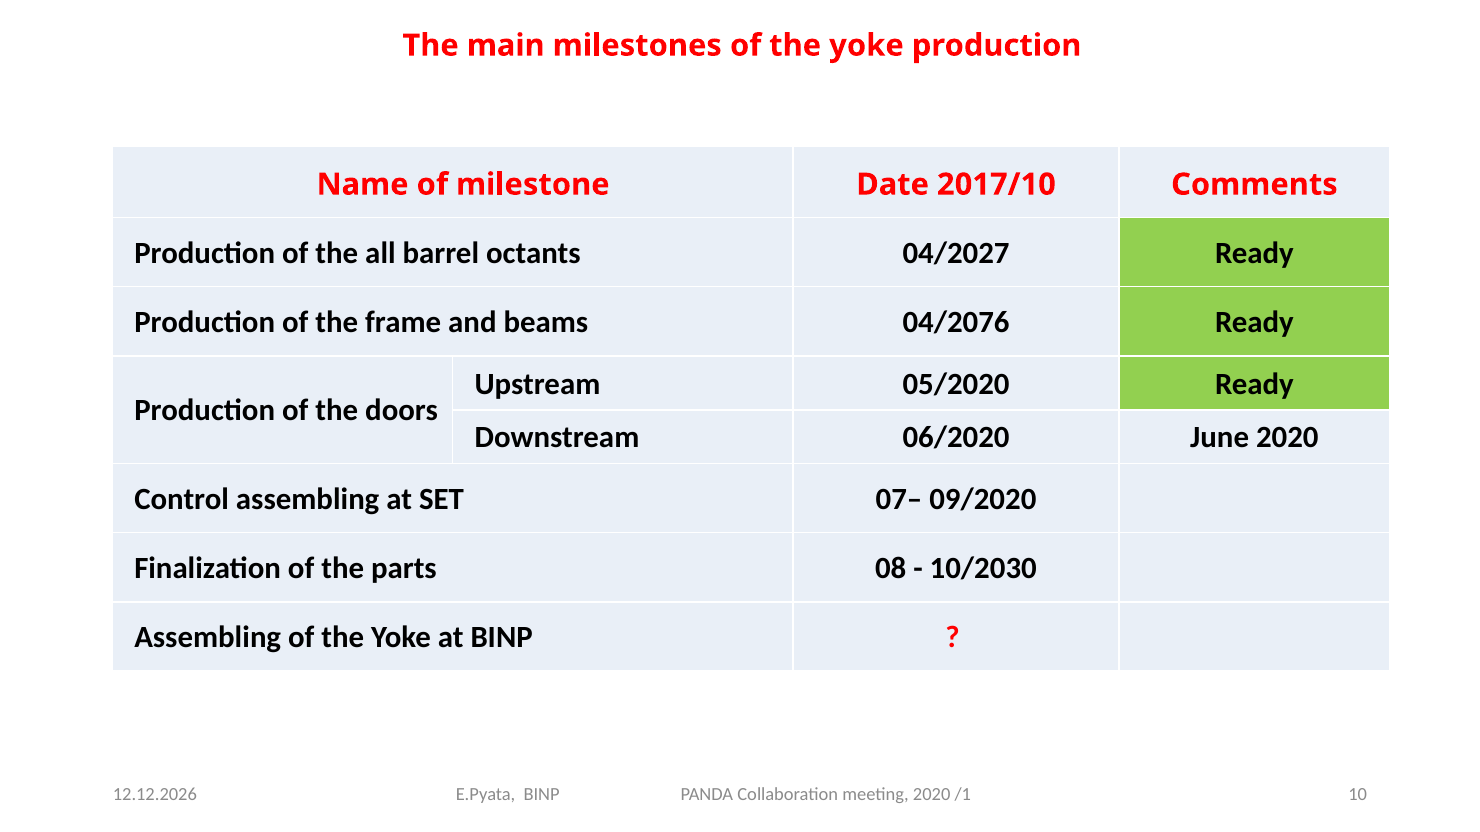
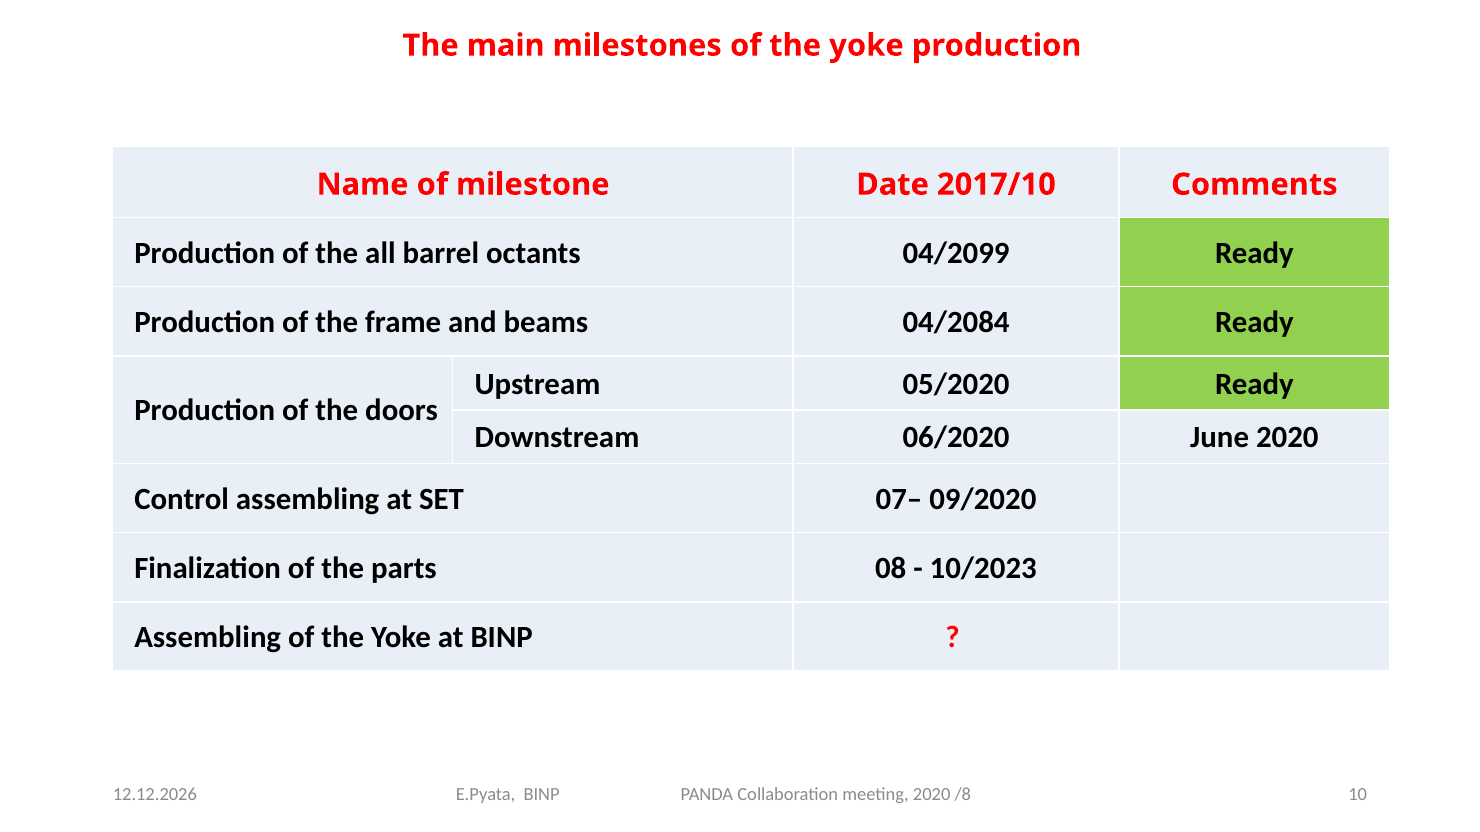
04/2027: 04/2027 -> 04/2099
04/2076: 04/2076 -> 04/2084
10/2030: 10/2030 -> 10/2023
/1: /1 -> /8
